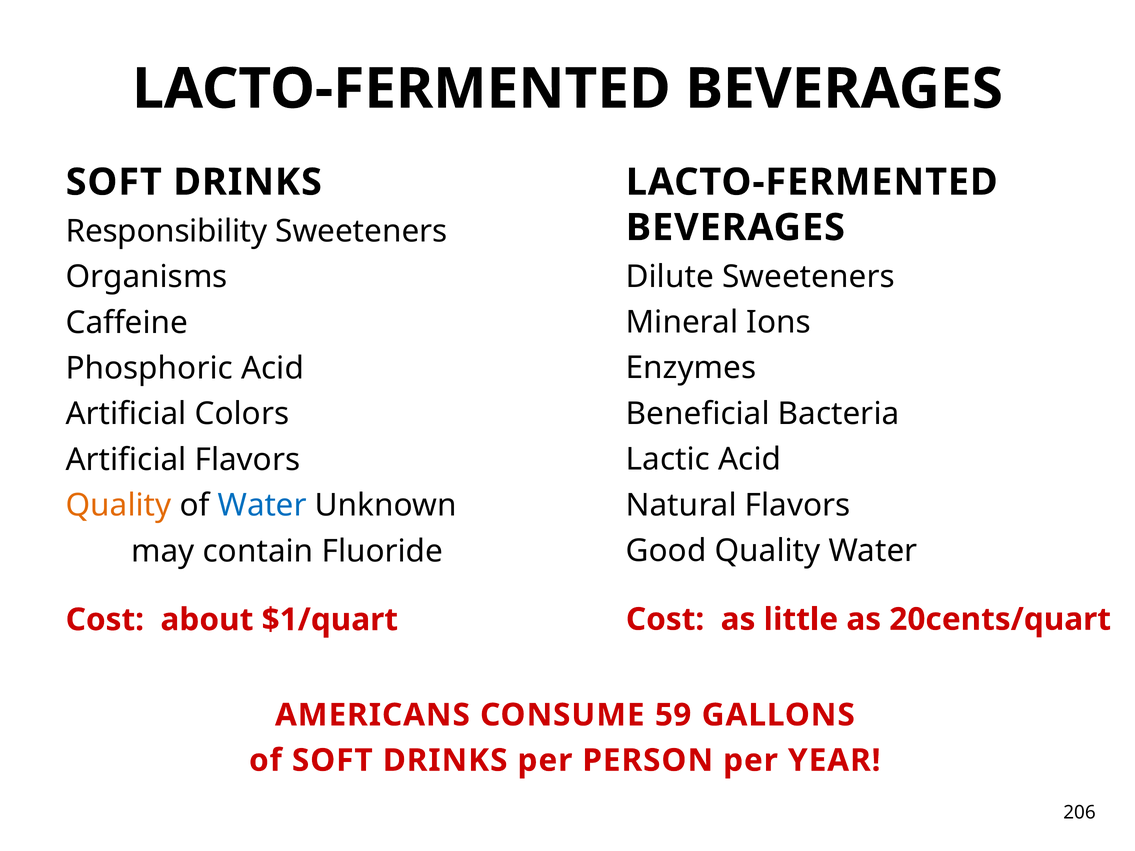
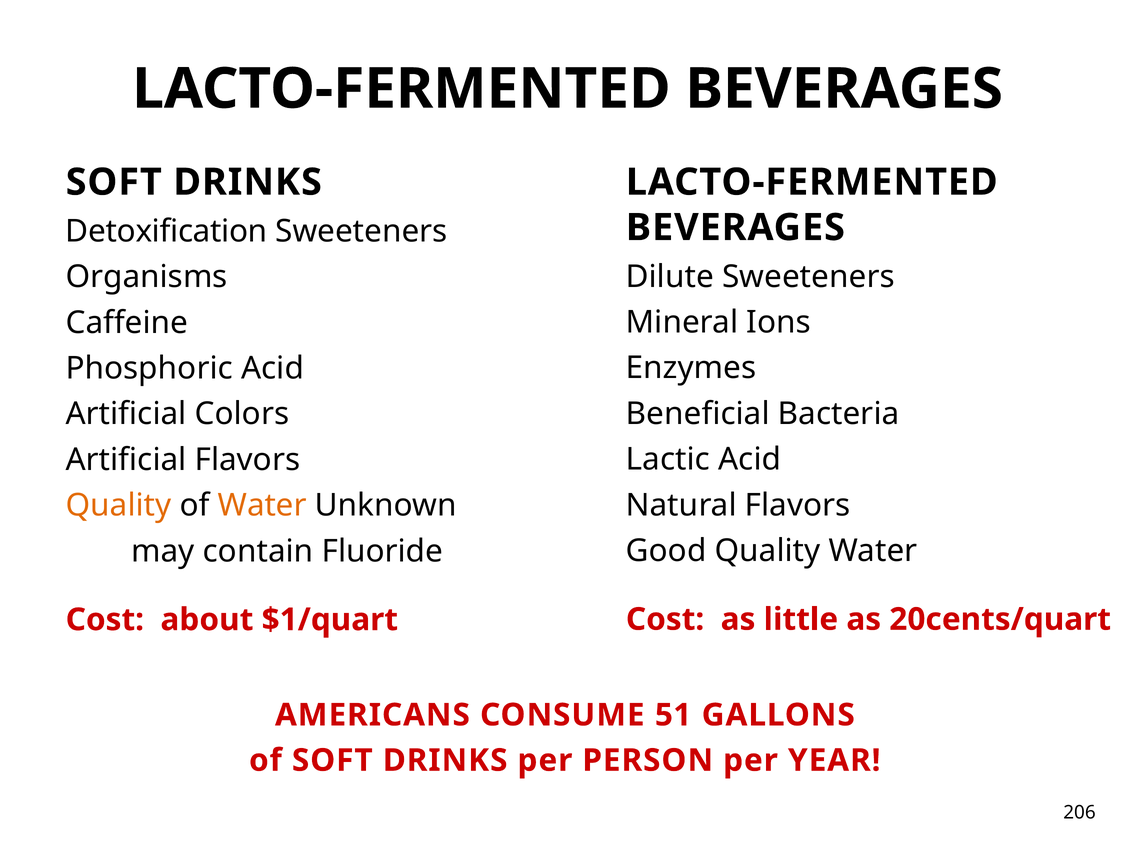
Responsibility: Responsibility -> Detoxification
Water at (262, 506) colour: blue -> orange
59: 59 -> 51
